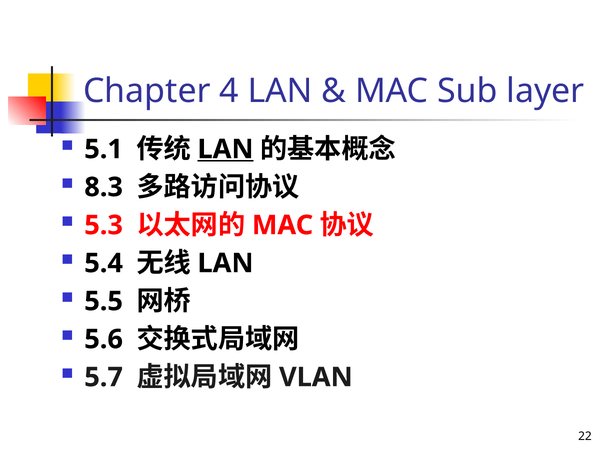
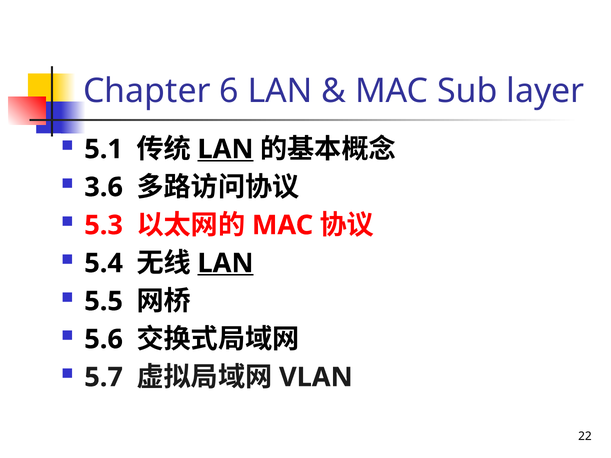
4: 4 -> 6
8.3: 8.3 -> 3.6
LAN at (225, 263) underline: none -> present
